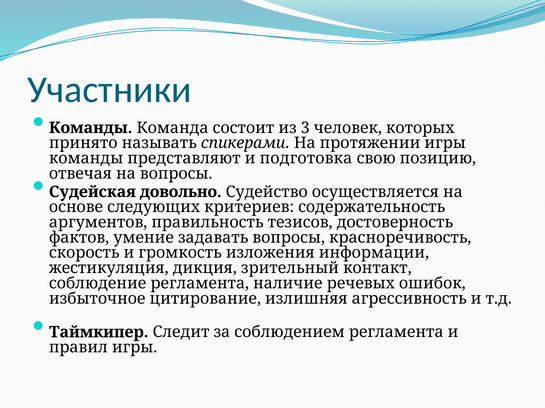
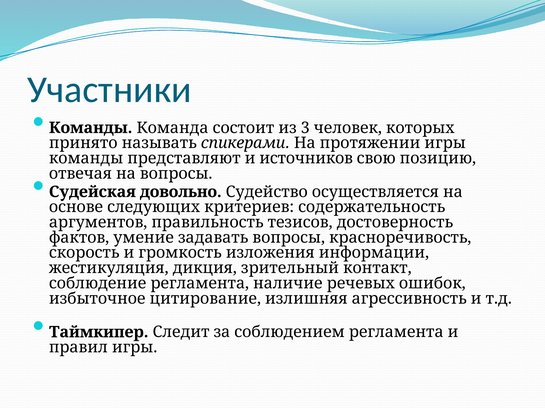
подготовка: подготовка -> источников
